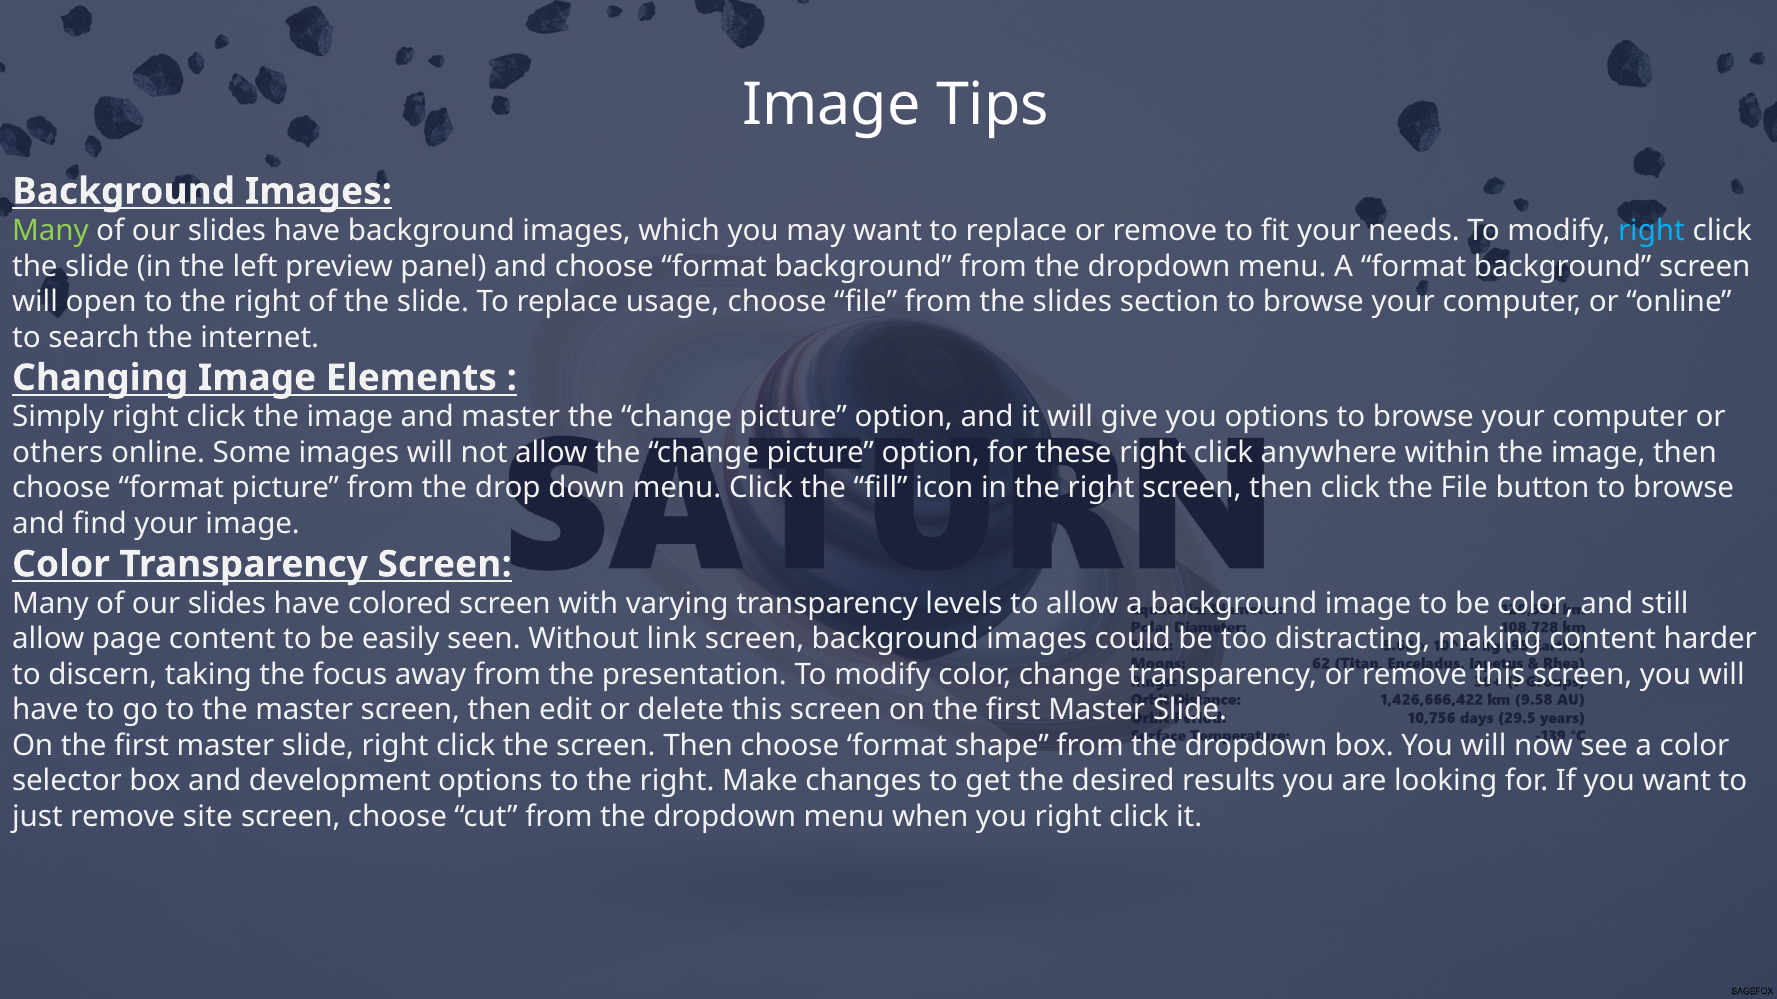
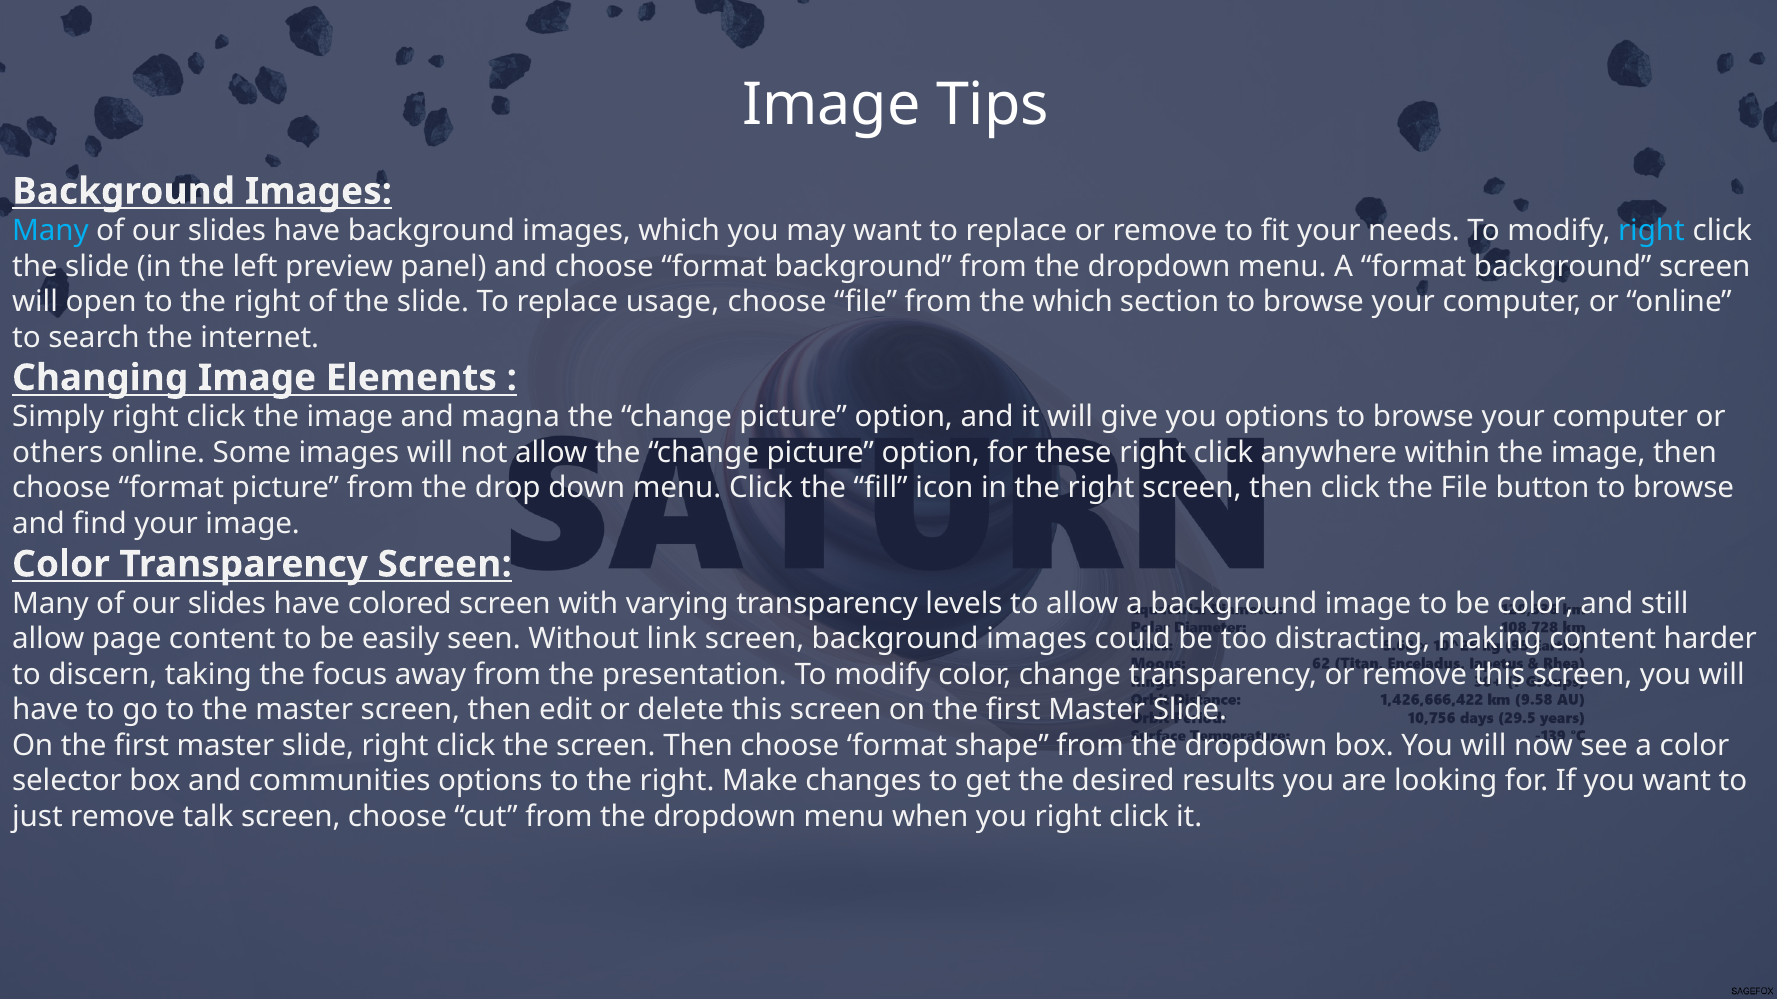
Many at (50, 231) colour: light green -> light blue
the slides: slides -> which
and master: master -> magna
development: development -> communities
site: site -> talk
